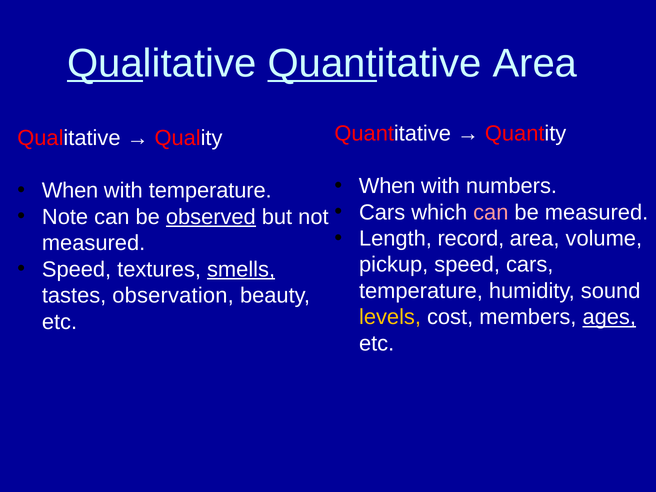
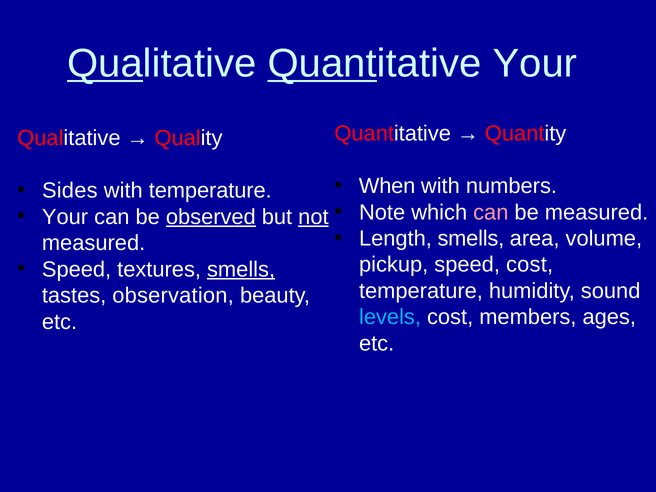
Quantitative Area: Area -> Your
When at (70, 191): When -> Sides
Cars at (382, 212): Cars -> Note
Note at (65, 217): Note -> Your
not underline: none -> present
Length record: record -> smells
speed cars: cars -> cost
levels colour: yellow -> light blue
ages underline: present -> none
